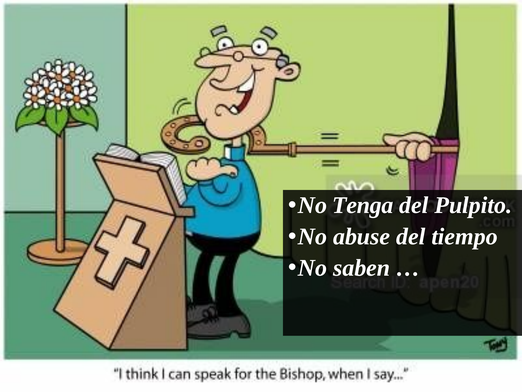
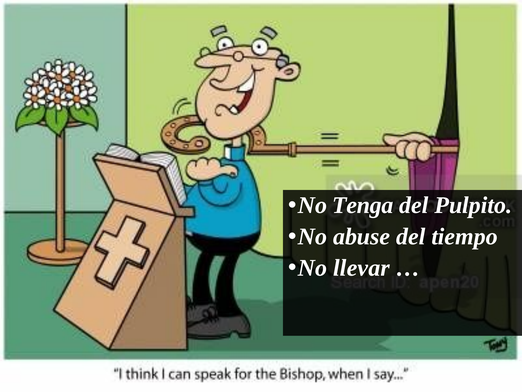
saben: saben -> llevar
